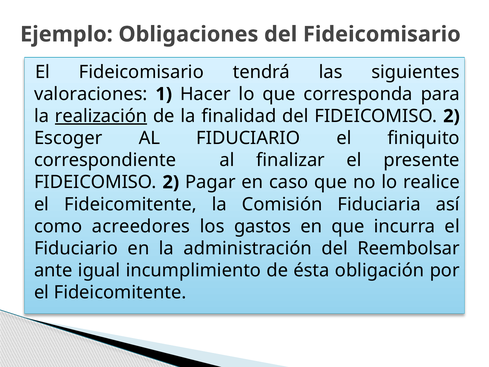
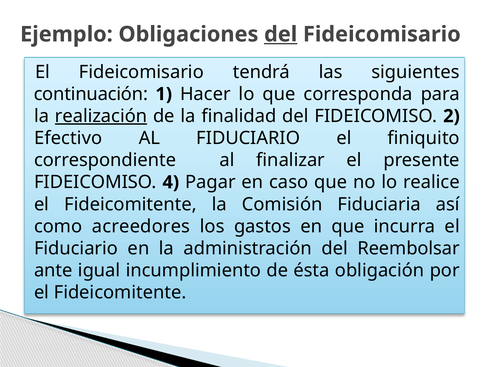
del at (281, 34) underline: none -> present
valoraciones: valoraciones -> continuación
Escoger: Escoger -> Efectivo
2 at (171, 182): 2 -> 4
